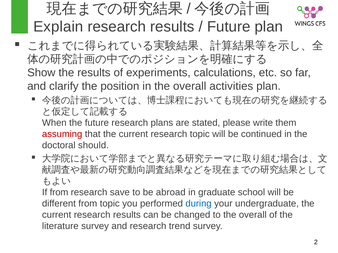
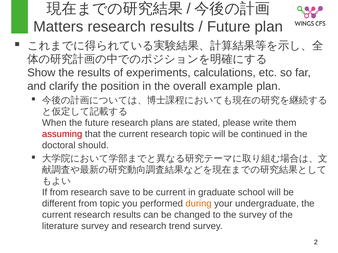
Explain: Explain -> Matters
activities: activities -> example
be abroad: abroad -> current
during colour: blue -> orange
to the overall: overall -> survey
